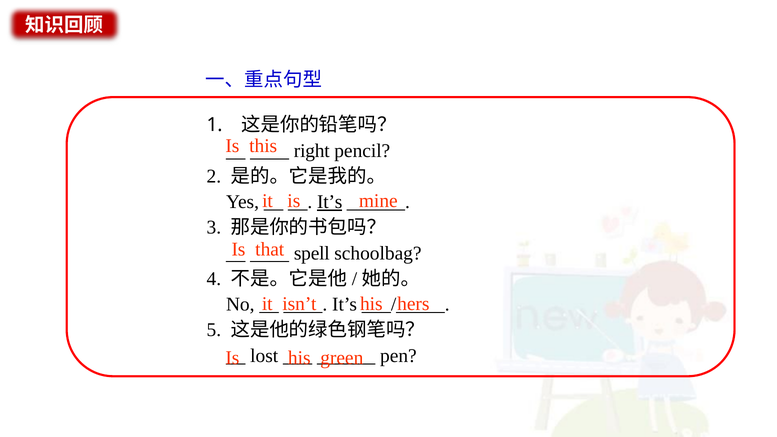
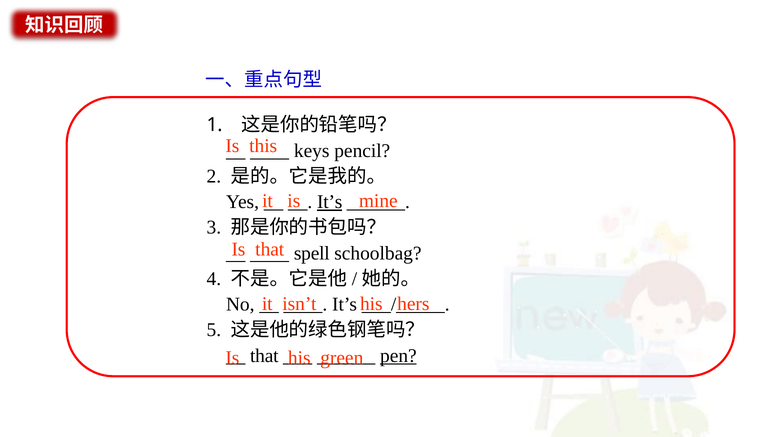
right: right -> keys
lost at (264, 356): lost -> that
pen underline: none -> present
